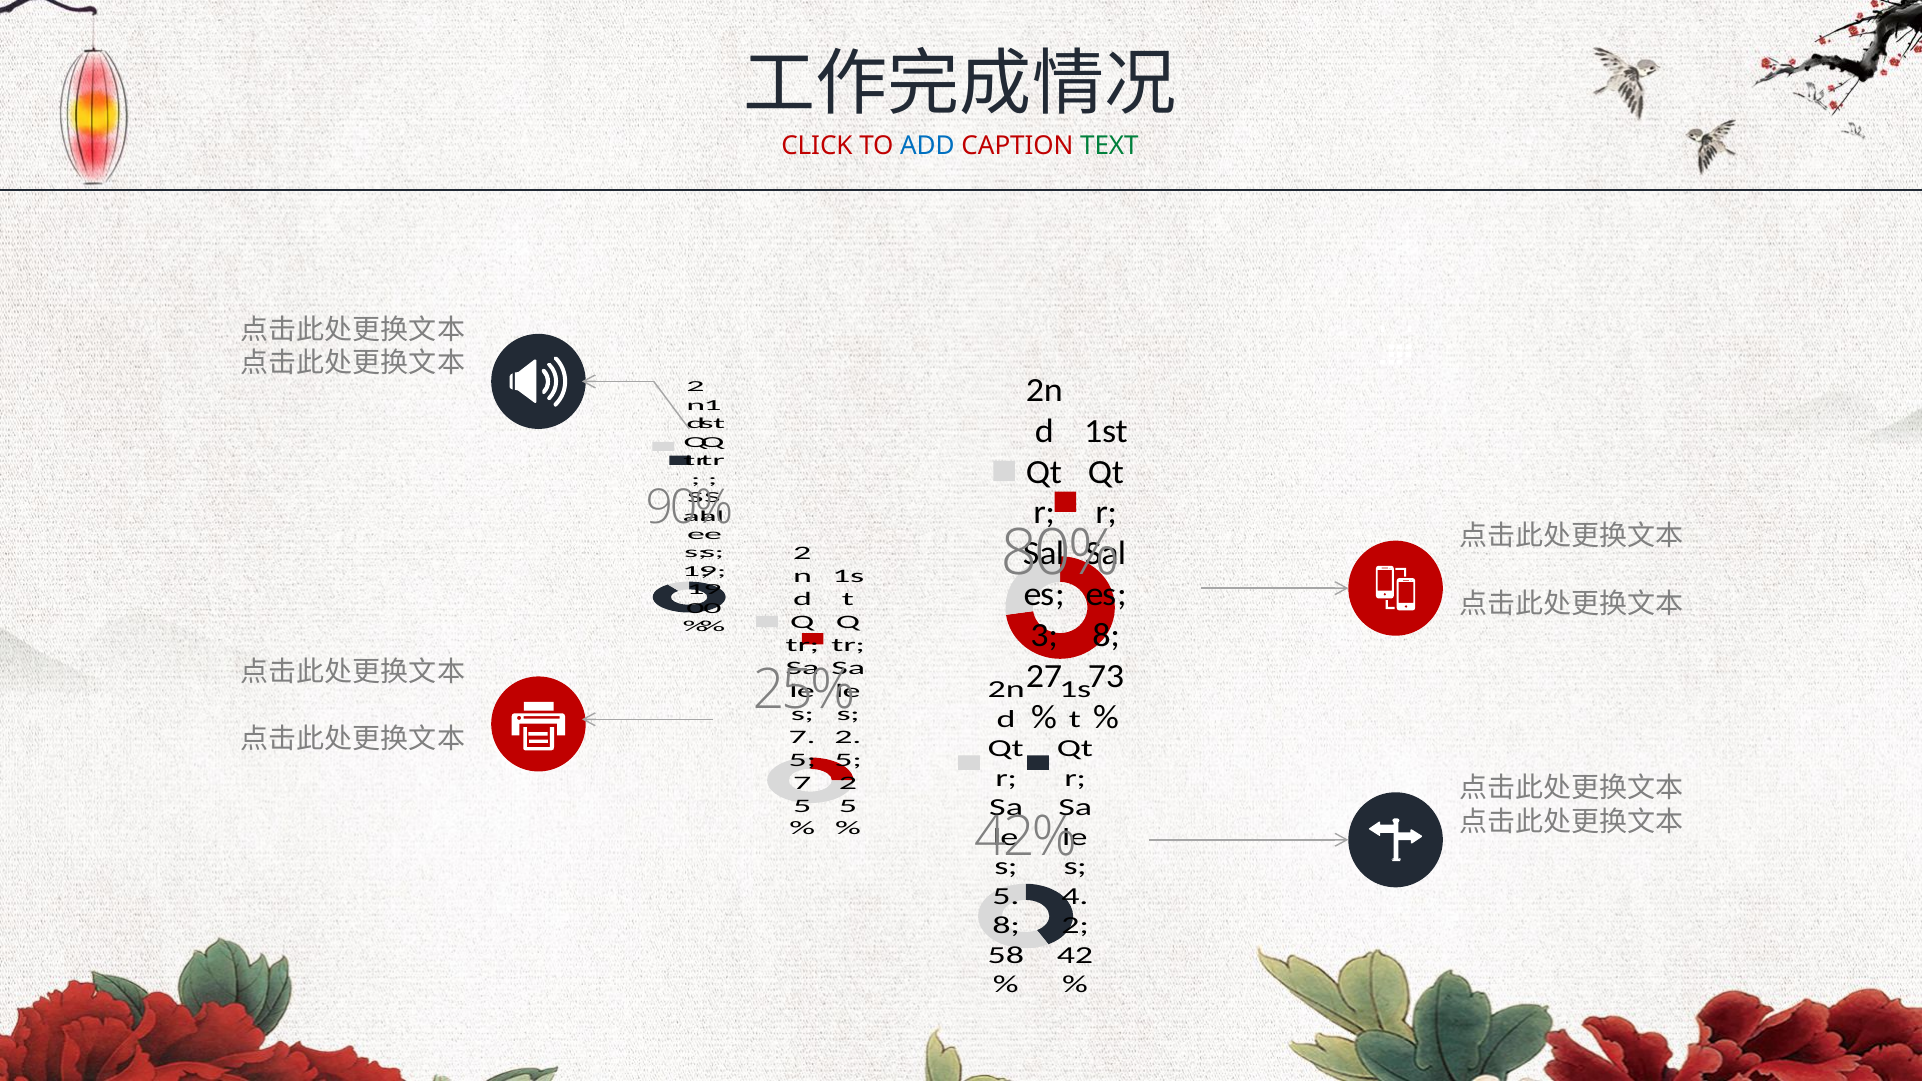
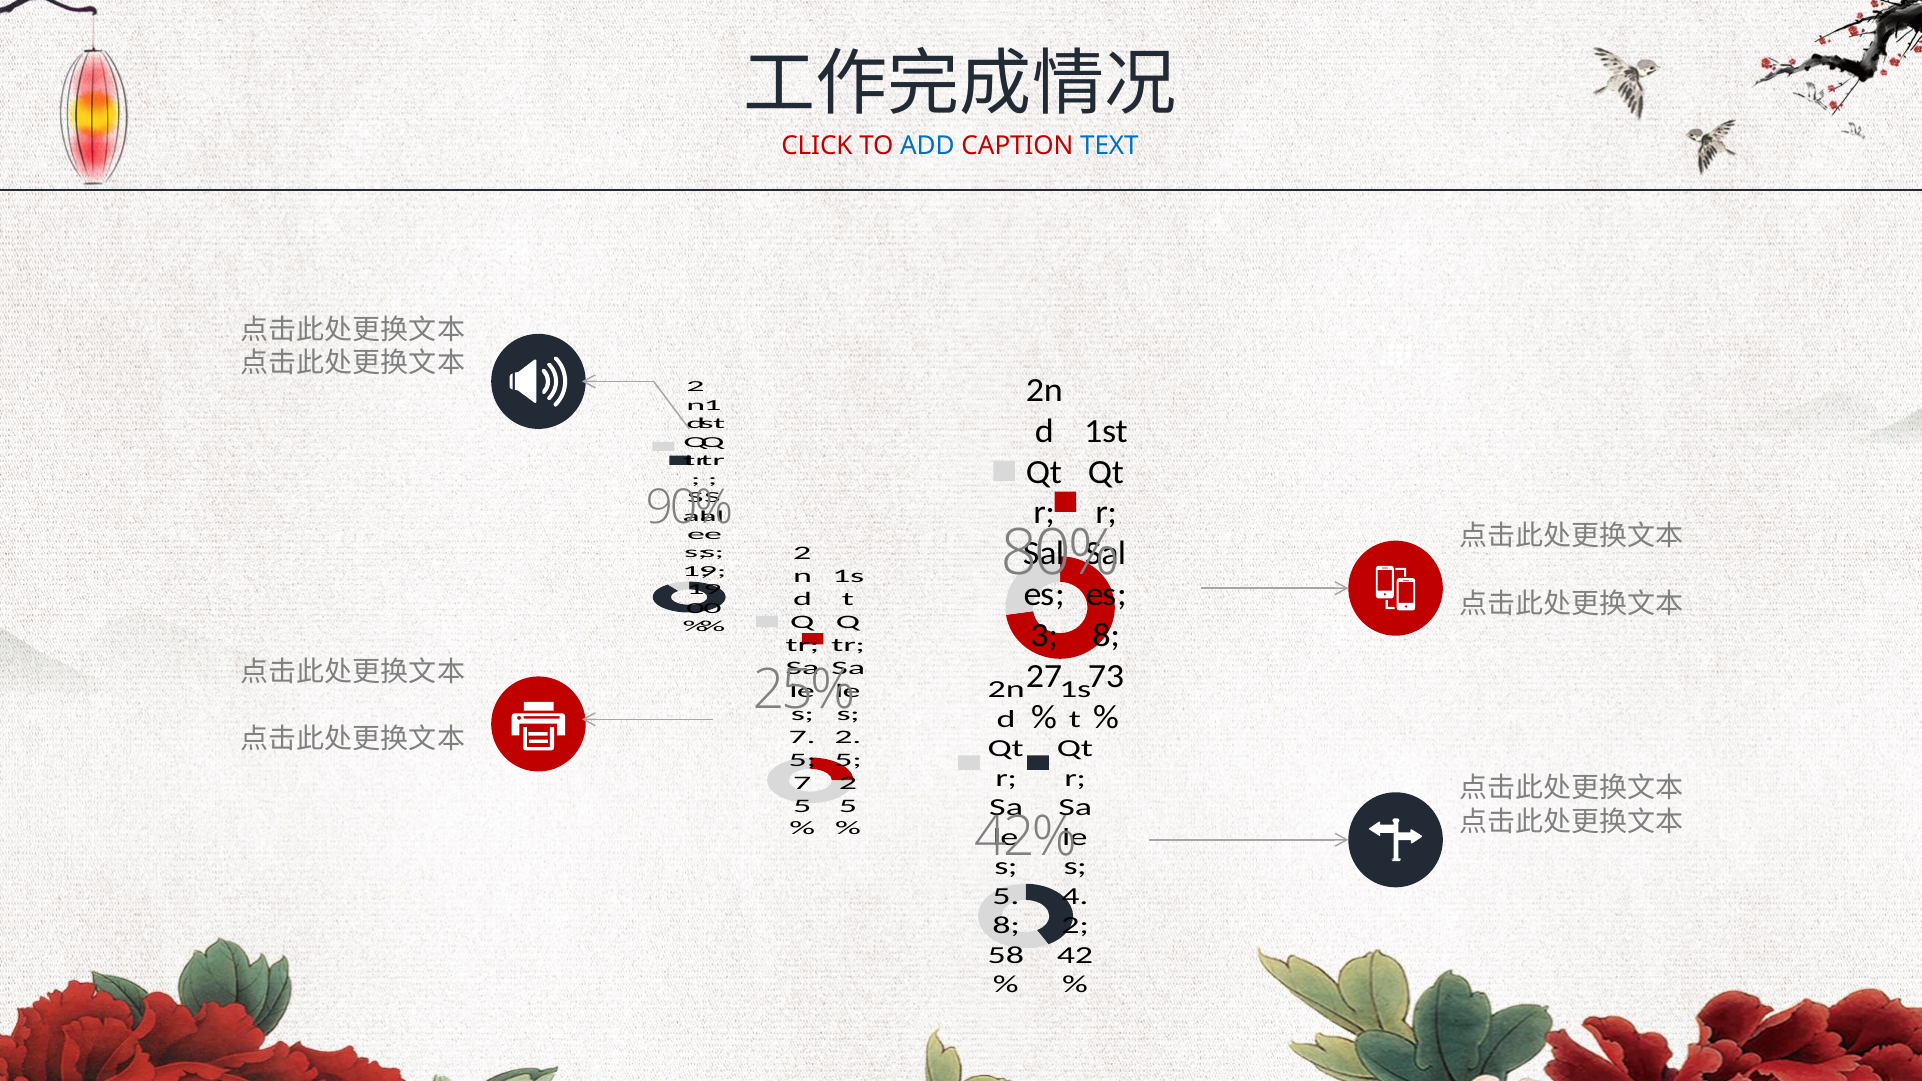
TEXT colour: green -> blue
